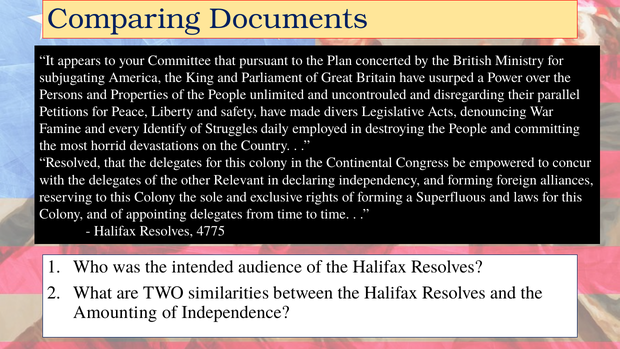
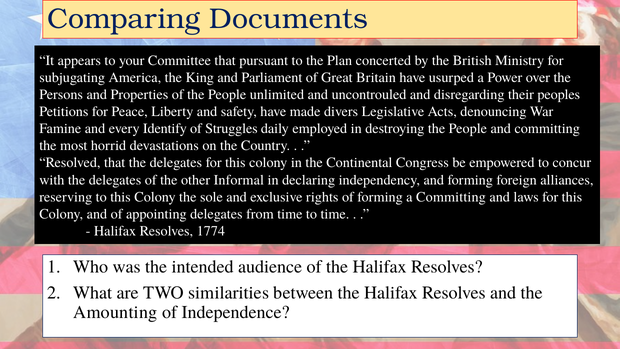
parallel: parallel -> peoples
Relevant: Relevant -> Informal
a Superfluous: Superfluous -> Committing
4775: 4775 -> 1774
